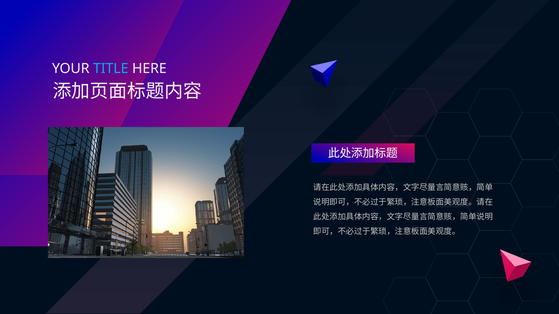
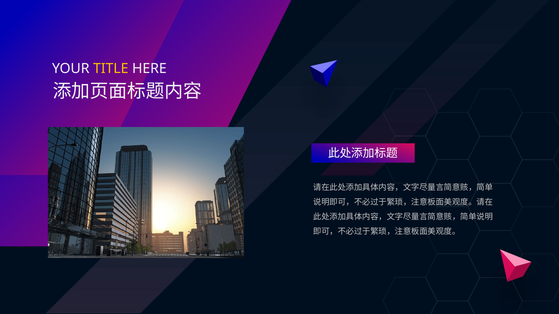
TITLE colour: light blue -> yellow
